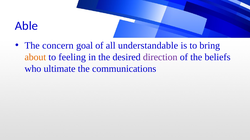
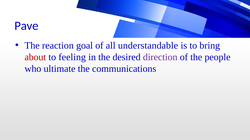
Able: Able -> Pave
concern: concern -> reaction
about colour: orange -> red
beliefs: beliefs -> people
